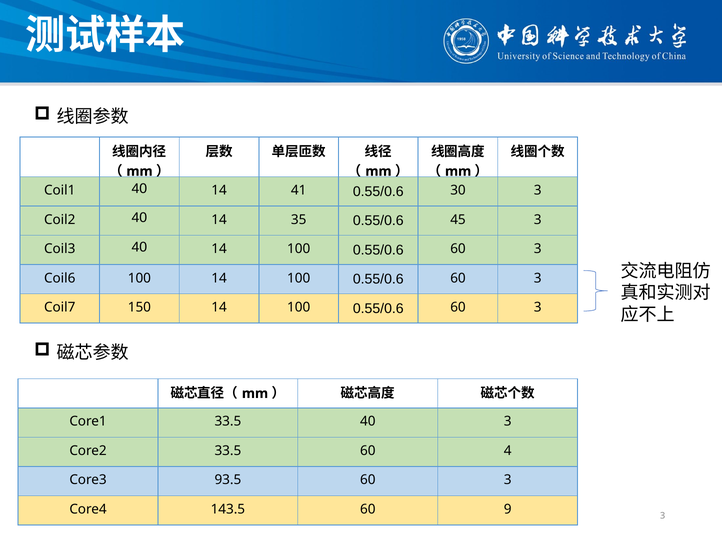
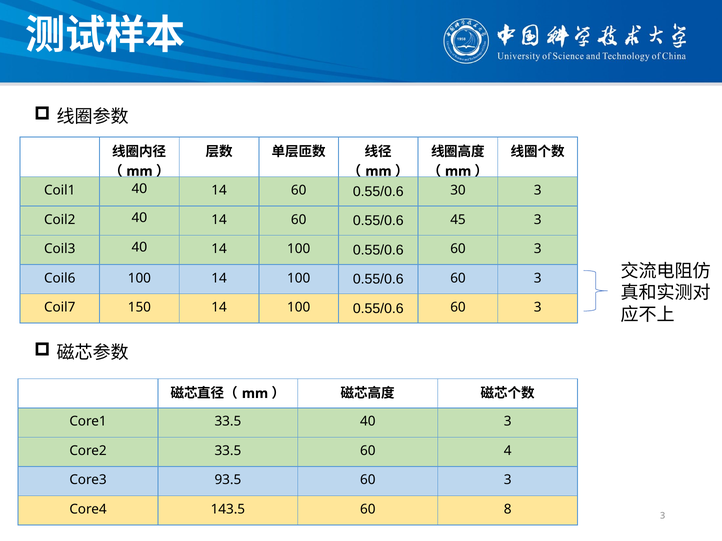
Coil1 40 14 41: 41 -> 60
Coil2 40 14 35: 35 -> 60
9: 9 -> 8
